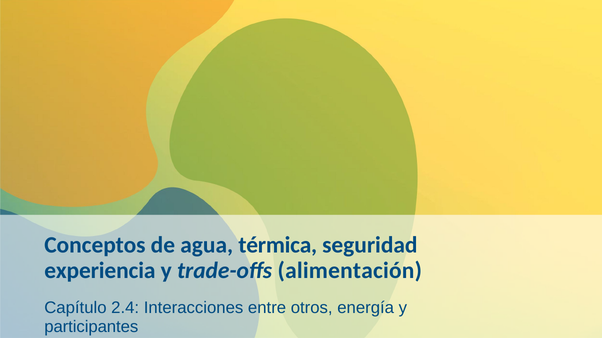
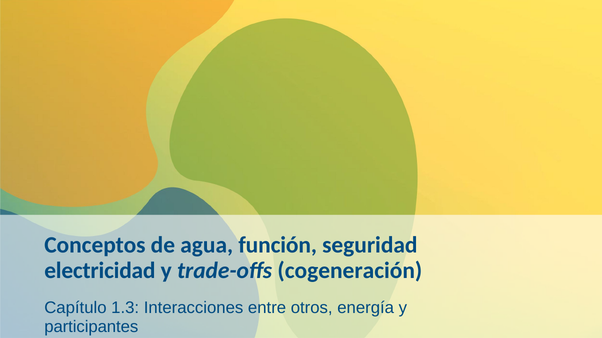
térmica: térmica -> función
experiencia: experiencia -> electricidad
alimentación: alimentación -> cogeneración
2.4: 2.4 -> 1.3
